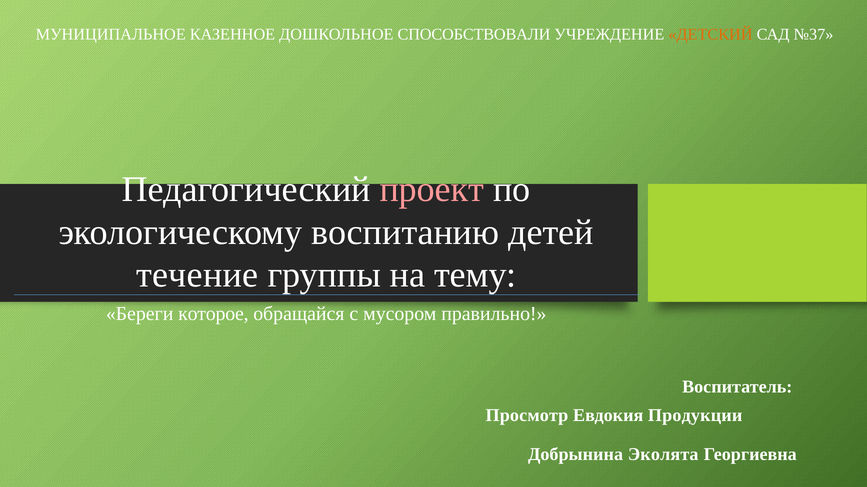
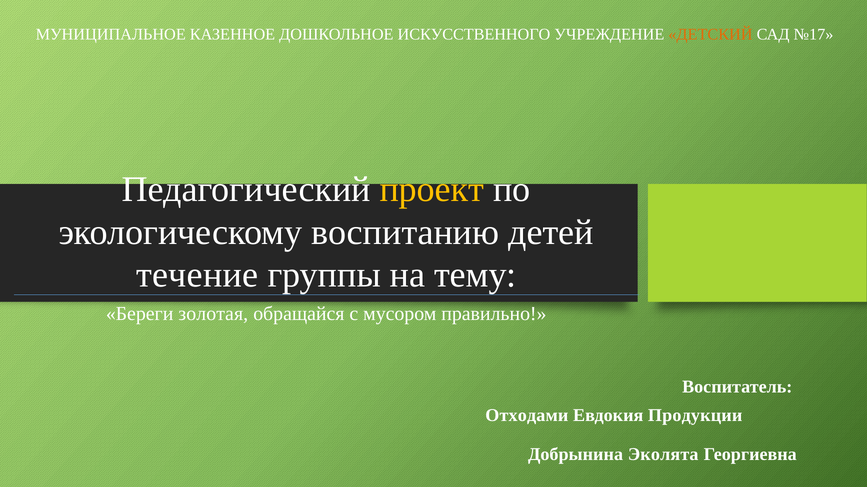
СПОСОБСТВОВАЛИ: СПОСОБСТВОВАЛИ -> ИСКУССТВЕННОГО
№37: №37 -> №17
проект colour: pink -> yellow
которое: которое -> золотая
Просмотр: Просмотр -> Отходами
